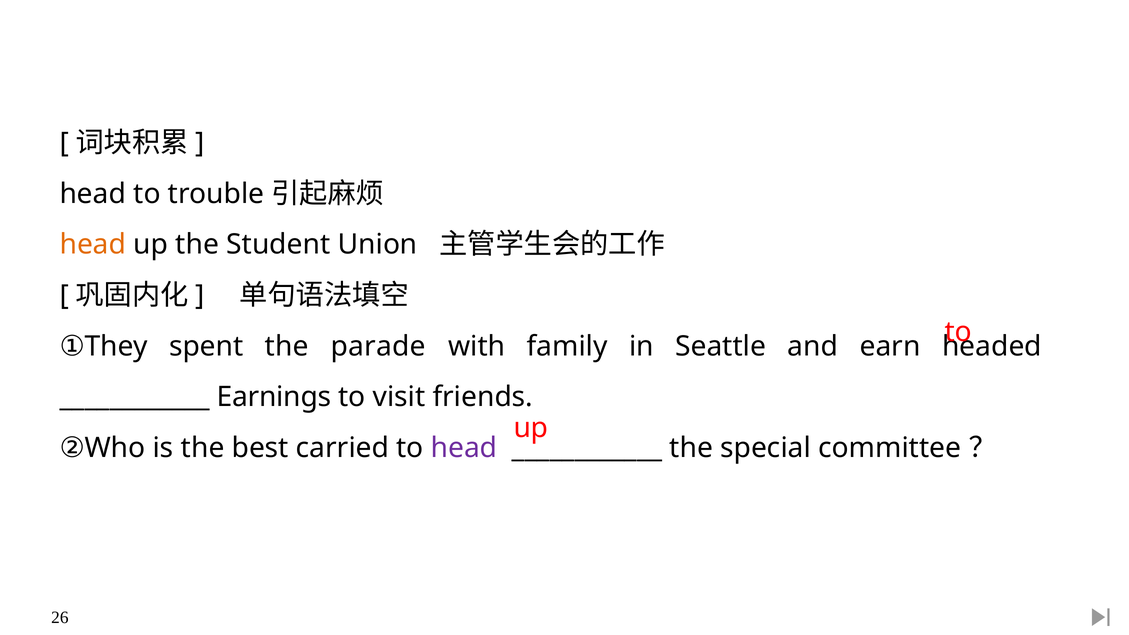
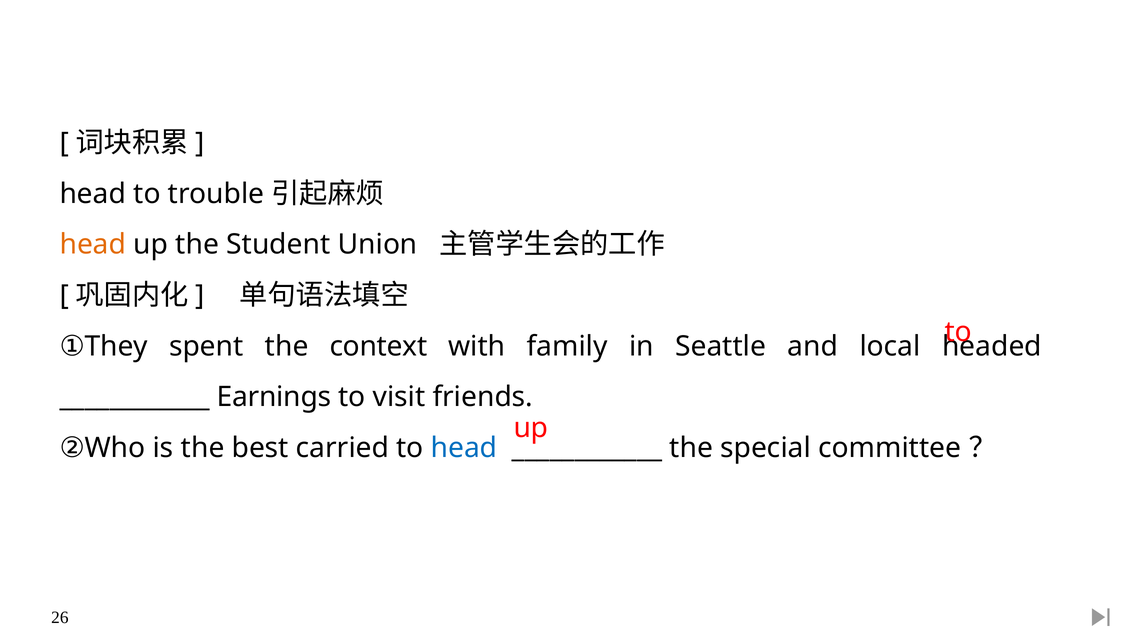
parade: parade -> context
earn: earn -> local
head at (464, 448) colour: purple -> blue
